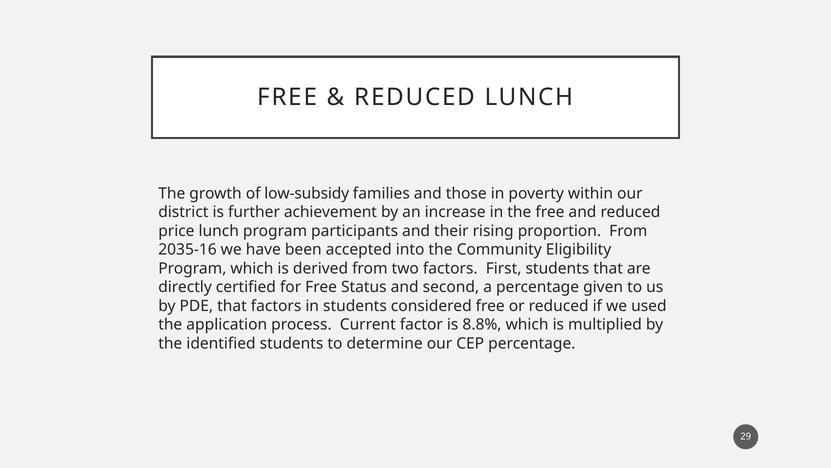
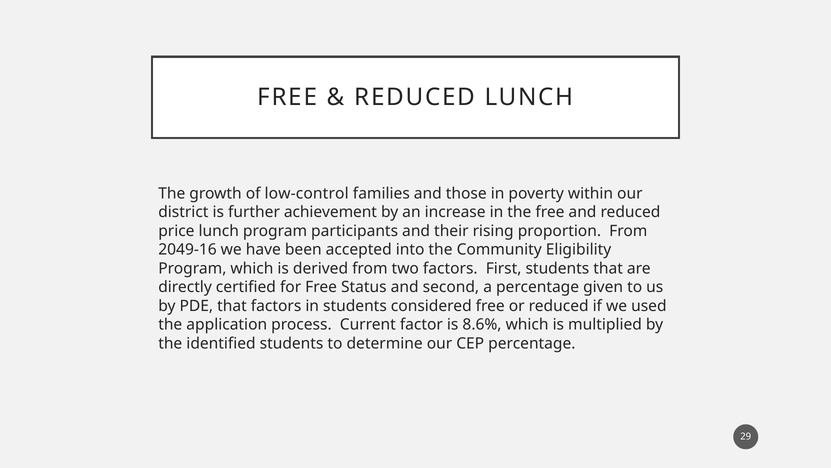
low-subsidy: low-subsidy -> low-control
2035-16: 2035-16 -> 2049-16
8.8%: 8.8% -> 8.6%
